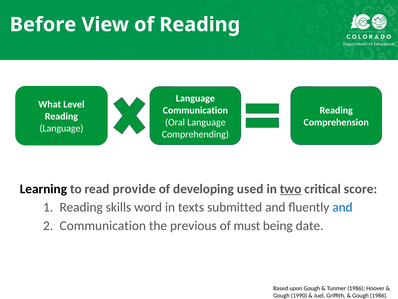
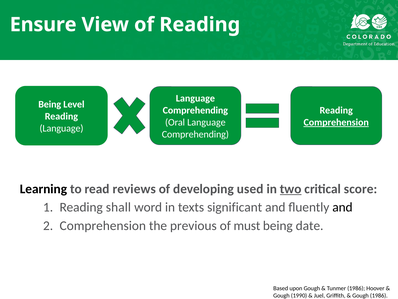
Before: Before -> Ensure
What at (50, 104): What -> Being
Communication at (195, 110): Communication -> Comprehending
Comprehension at (336, 122) underline: none -> present
provide: provide -> reviews
skills: skills -> shall
submitted: submitted -> significant
and at (342, 207) colour: blue -> black
Communication at (103, 225): Communication -> Comprehension
